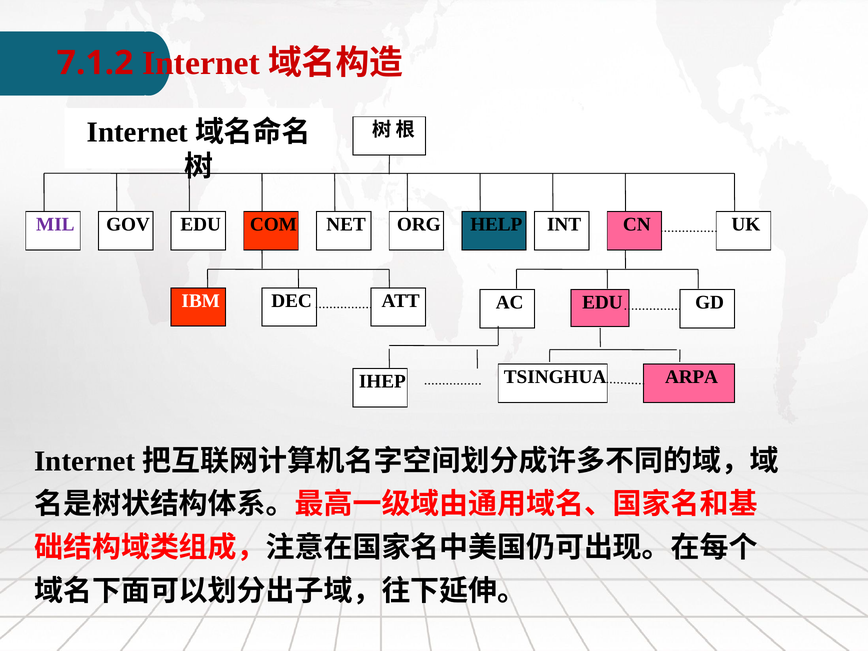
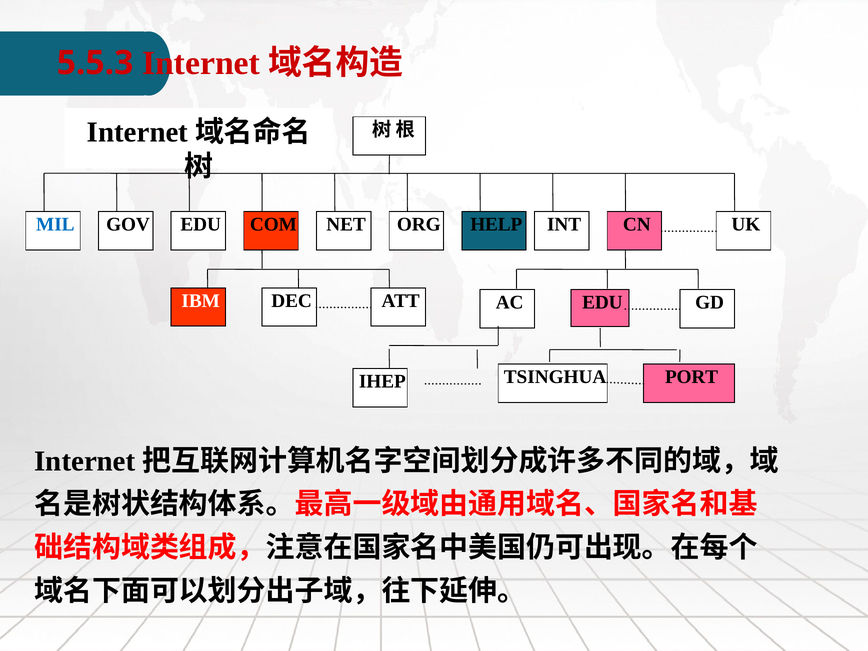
7.1.2: 7.1.2 -> 5.5.3
MIL colour: purple -> blue
ARPA: ARPA -> PORT
